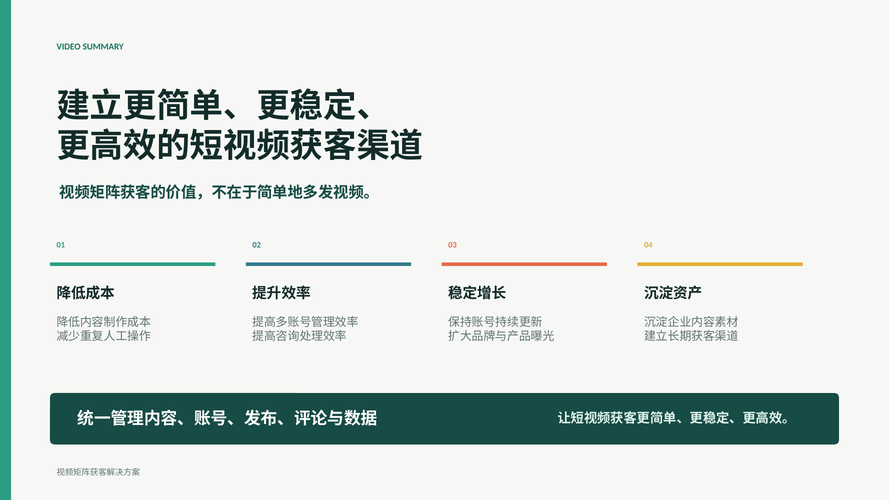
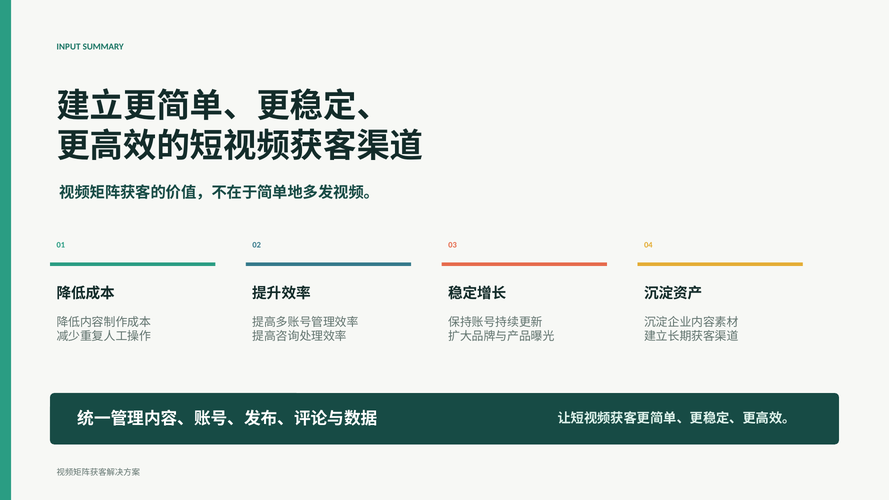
VIDEO: VIDEO -> INPUT
